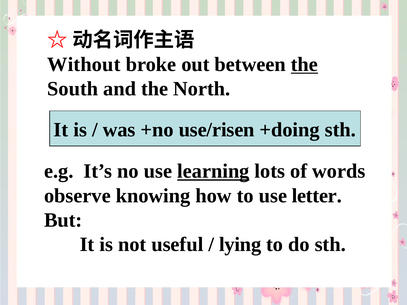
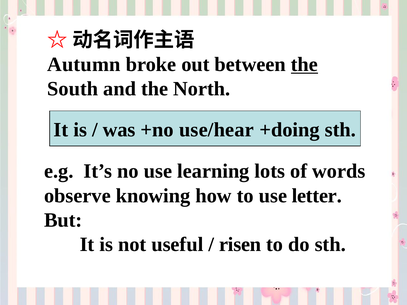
Without: Without -> Autumn
use/risen: use/risen -> use/hear
learning underline: present -> none
lying: lying -> risen
